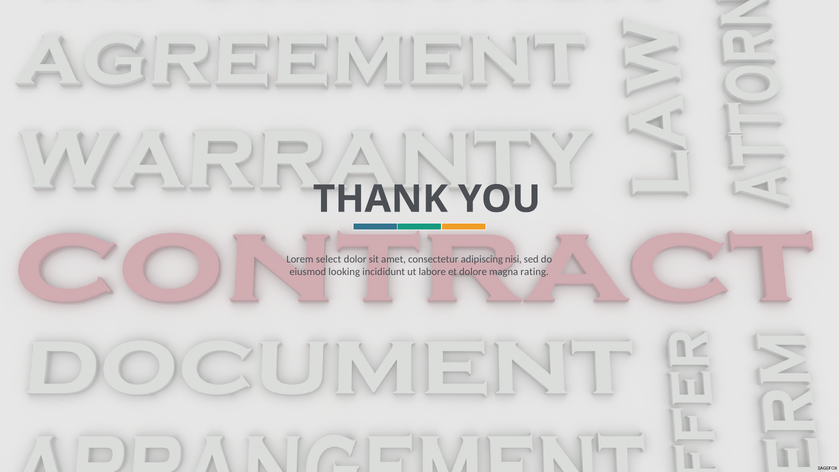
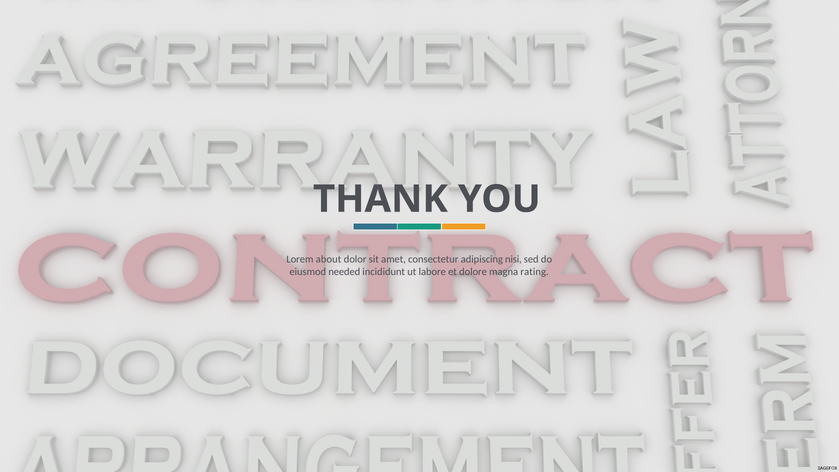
select: select -> about
looking: looking -> needed
